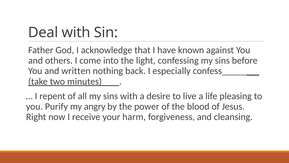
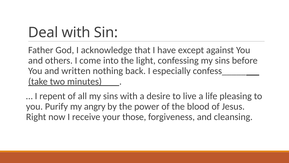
known: known -> except
harm: harm -> those
